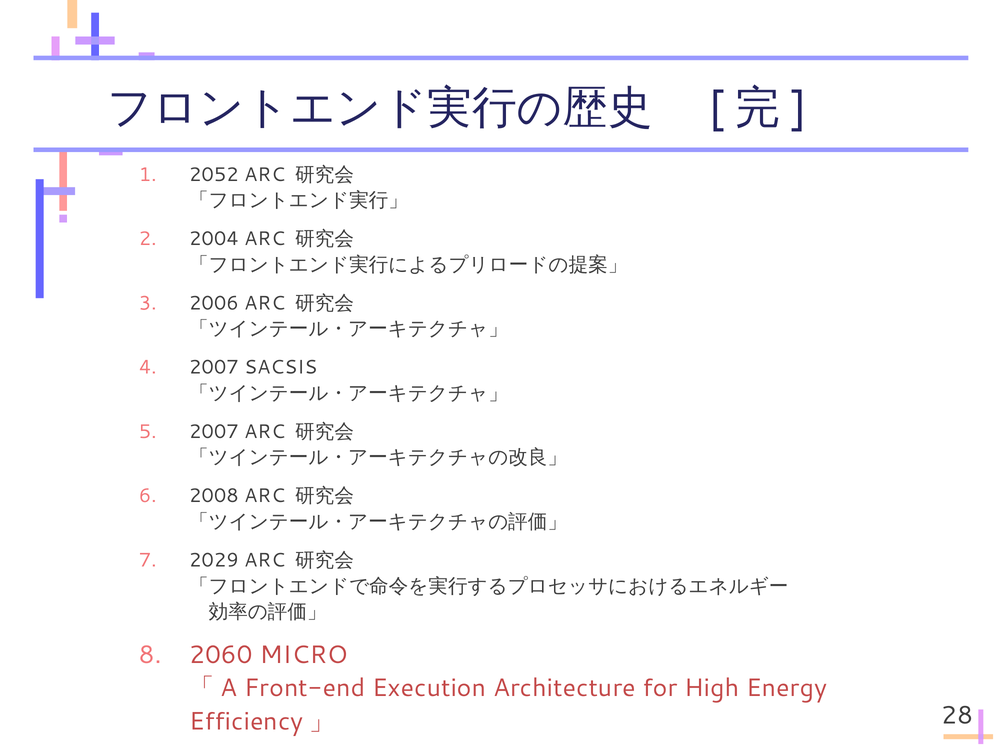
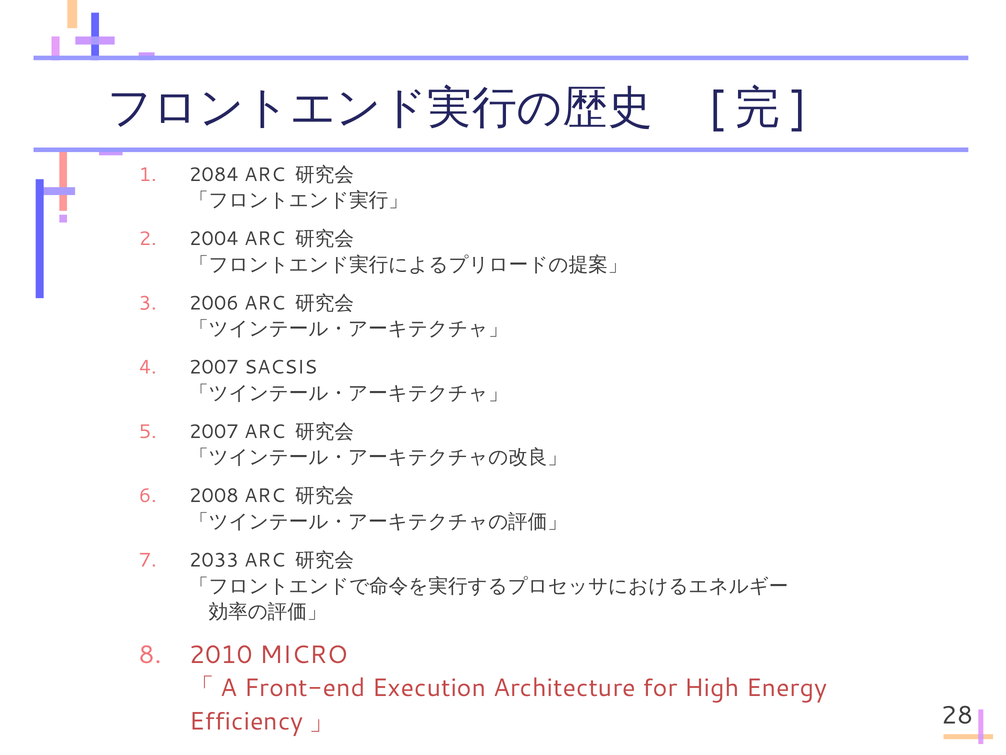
2052: 2052 -> 2084
2029: 2029 -> 2033
2060: 2060 -> 2010
